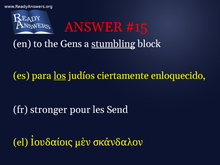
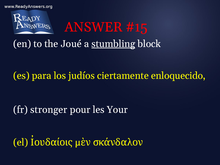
Gens: Gens -> Joué
los underline: present -> none
Send: Send -> Your
